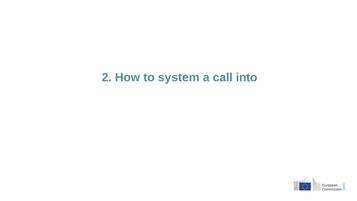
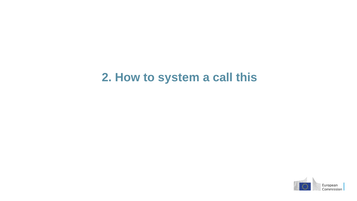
into: into -> this
